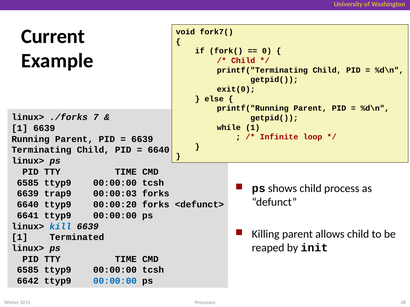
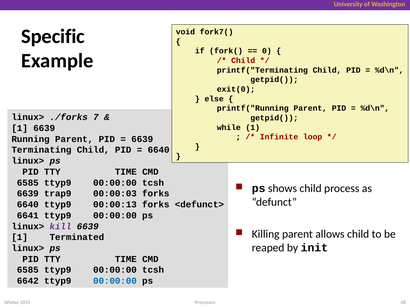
Current: Current -> Specific
00:00:20: 00:00:20 -> 00:00:13
kill colour: blue -> purple
